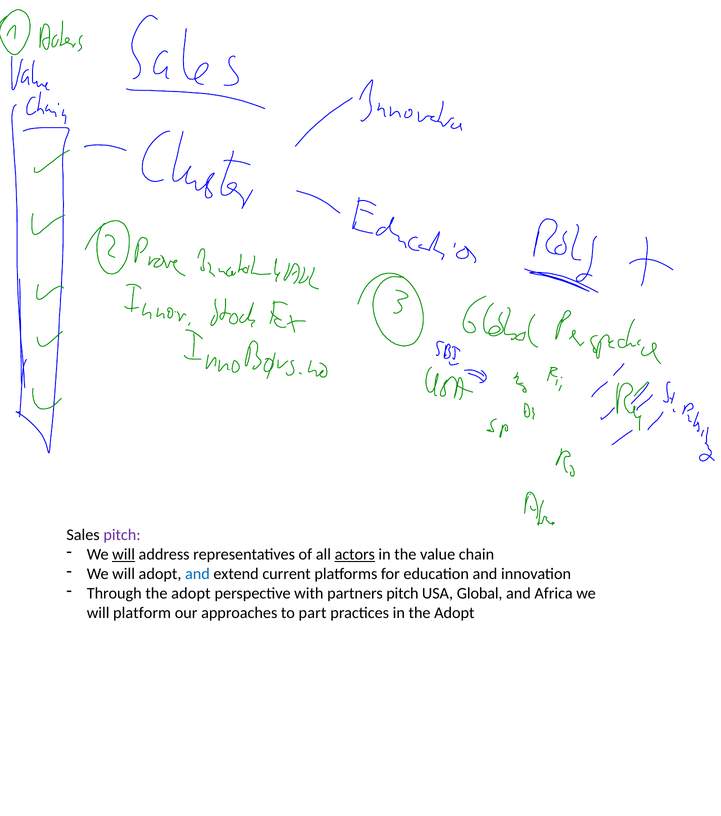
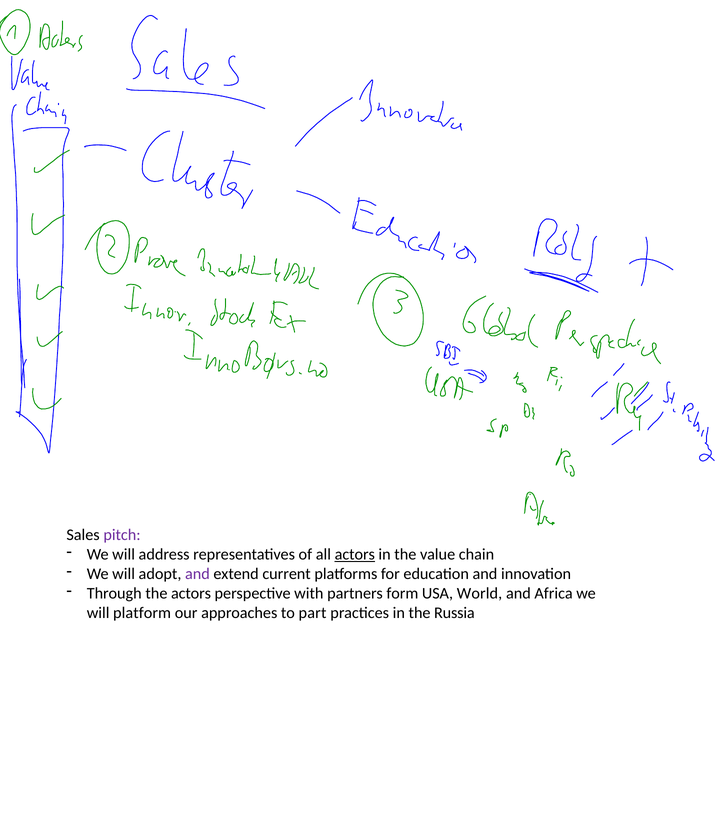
will at (124, 554) underline: present -> none
and at (197, 574) colour: blue -> purple
Through the adopt: adopt -> actors
partners pitch: pitch -> form
Global: Global -> World
in the Adopt: Adopt -> Russia
